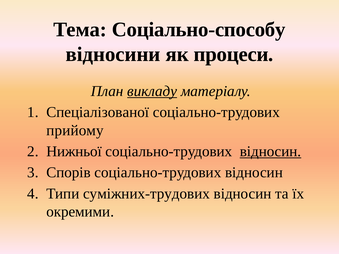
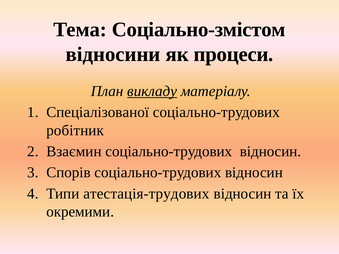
Соціально-способу: Соціально-способу -> Соціально-змістом
прийому: прийому -> робітник
Нижньої: Нижньої -> Взаємин
відносин at (271, 152) underline: present -> none
суміжних-трудових: суміжних-трудових -> атестація-трудових
